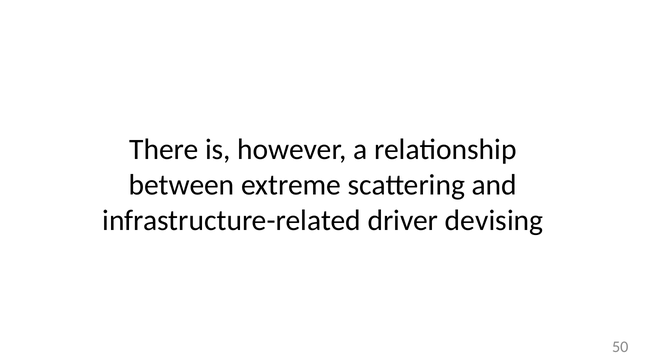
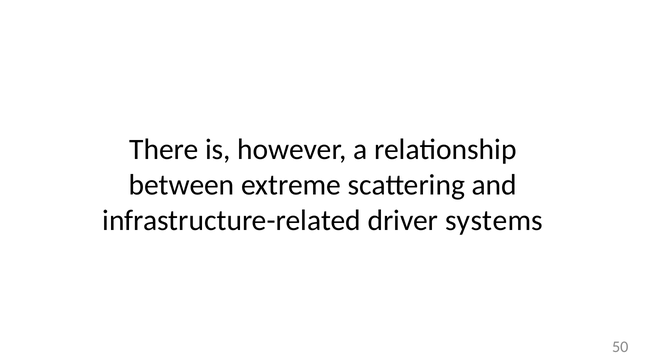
devising: devising -> systems
